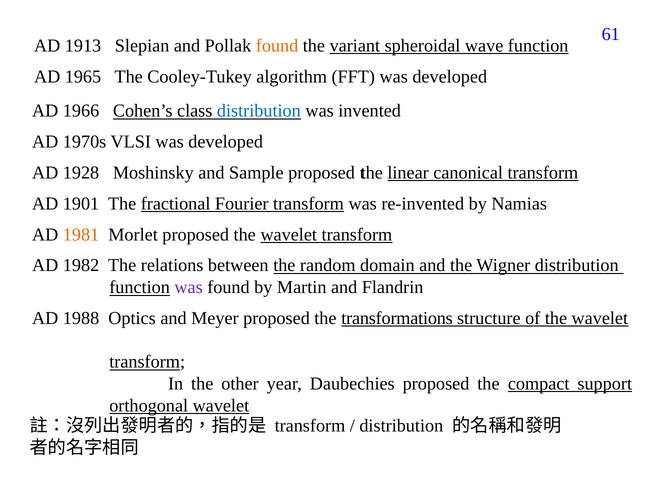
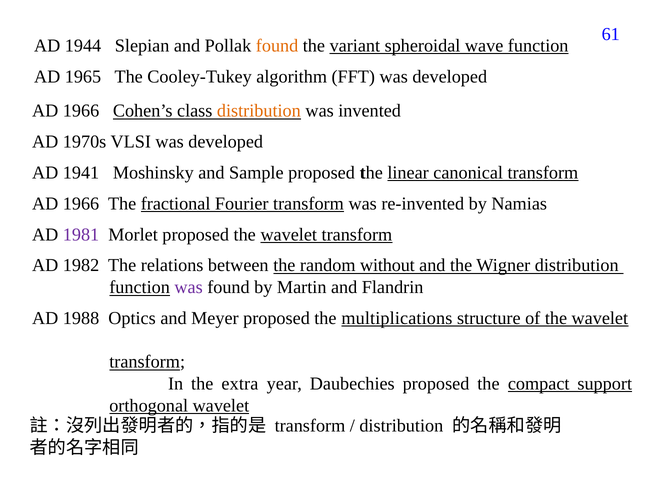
1913: 1913 -> 1944
distribution at (259, 111) colour: blue -> orange
1928: 1928 -> 1941
1901 at (81, 203): 1901 -> 1966
1981 colour: orange -> purple
domain: domain -> without
transformations: transformations -> multiplications
other: other -> extra
